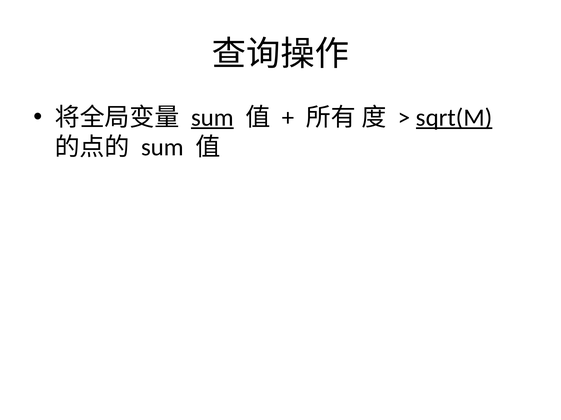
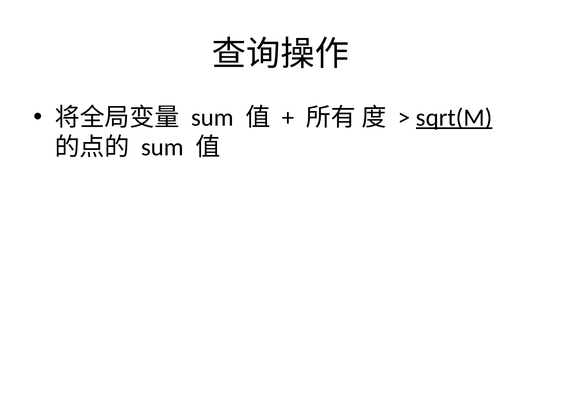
sum at (212, 118) underline: present -> none
